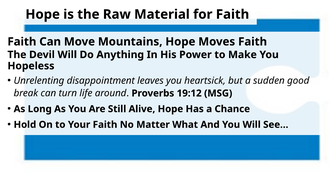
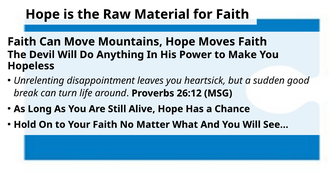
19:12: 19:12 -> 26:12
